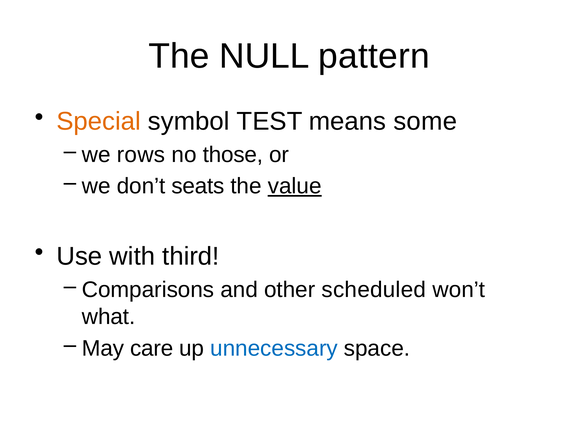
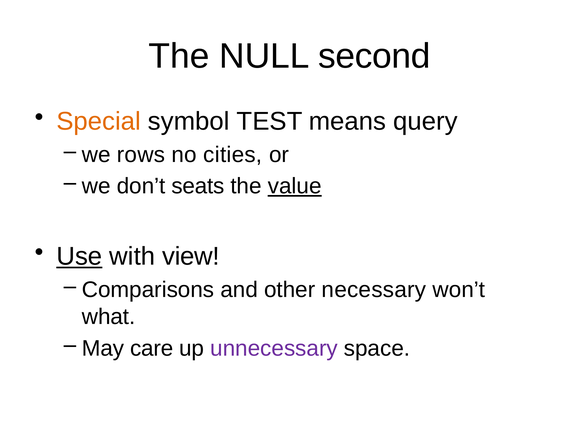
pattern: pattern -> second
some: some -> query
those: those -> cities
Use underline: none -> present
third: third -> view
scheduled: scheduled -> necessary
unnecessary colour: blue -> purple
